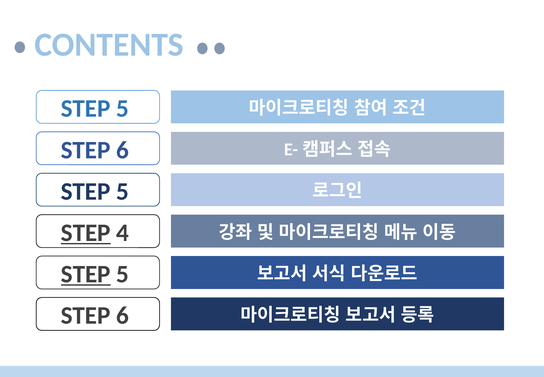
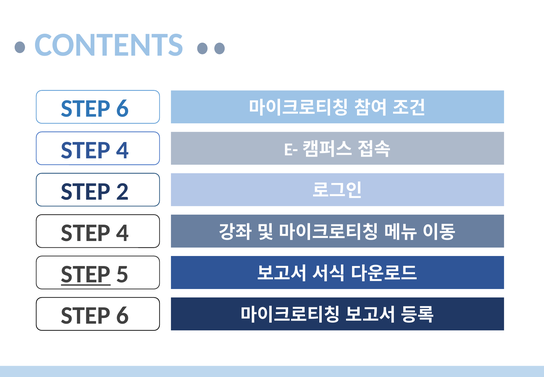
5 at (123, 109): 5 -> 6
6 at (123, 150): 6 -> 4
5 at (123, 191): 5 -> 2
STEP at (86, 233) underline: present -> none
